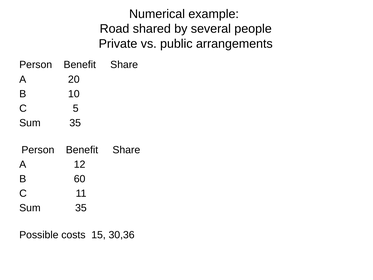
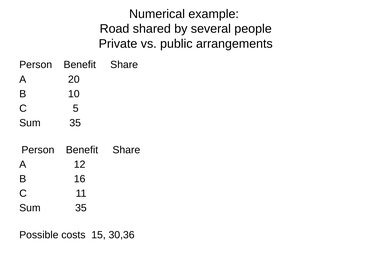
60: 60 -> 16
